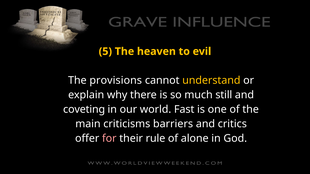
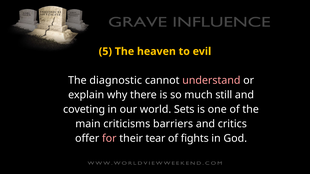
provisions: provisions -> diagnostic
understand colour: yellow -> pink
Fast: Fast -> Sets
rule: rule -> tear
alone: alone -> fights
